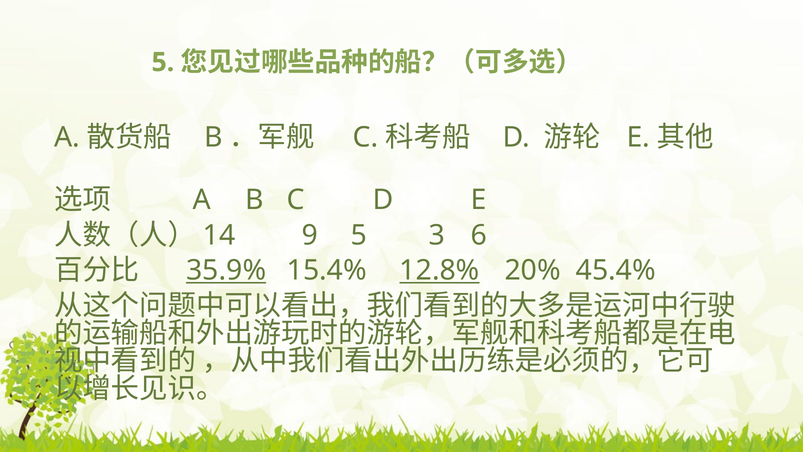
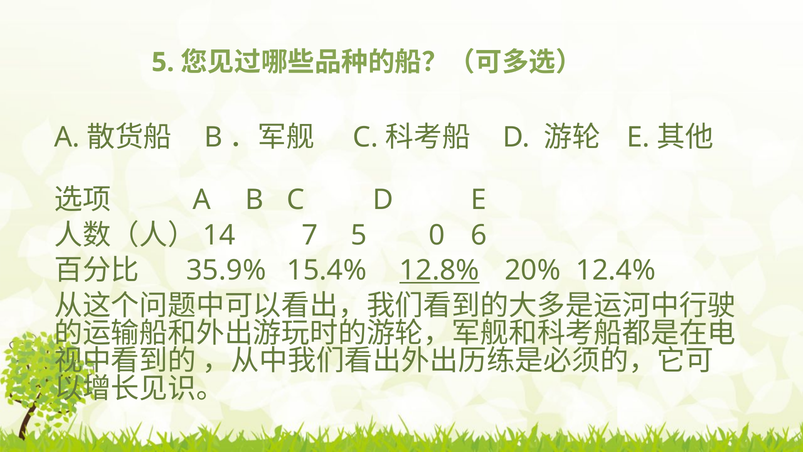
9: 9 -> 7
3: 3 -> 0
35.9% underline: present -> none
45.4%: 45.4% -> 12.4%
